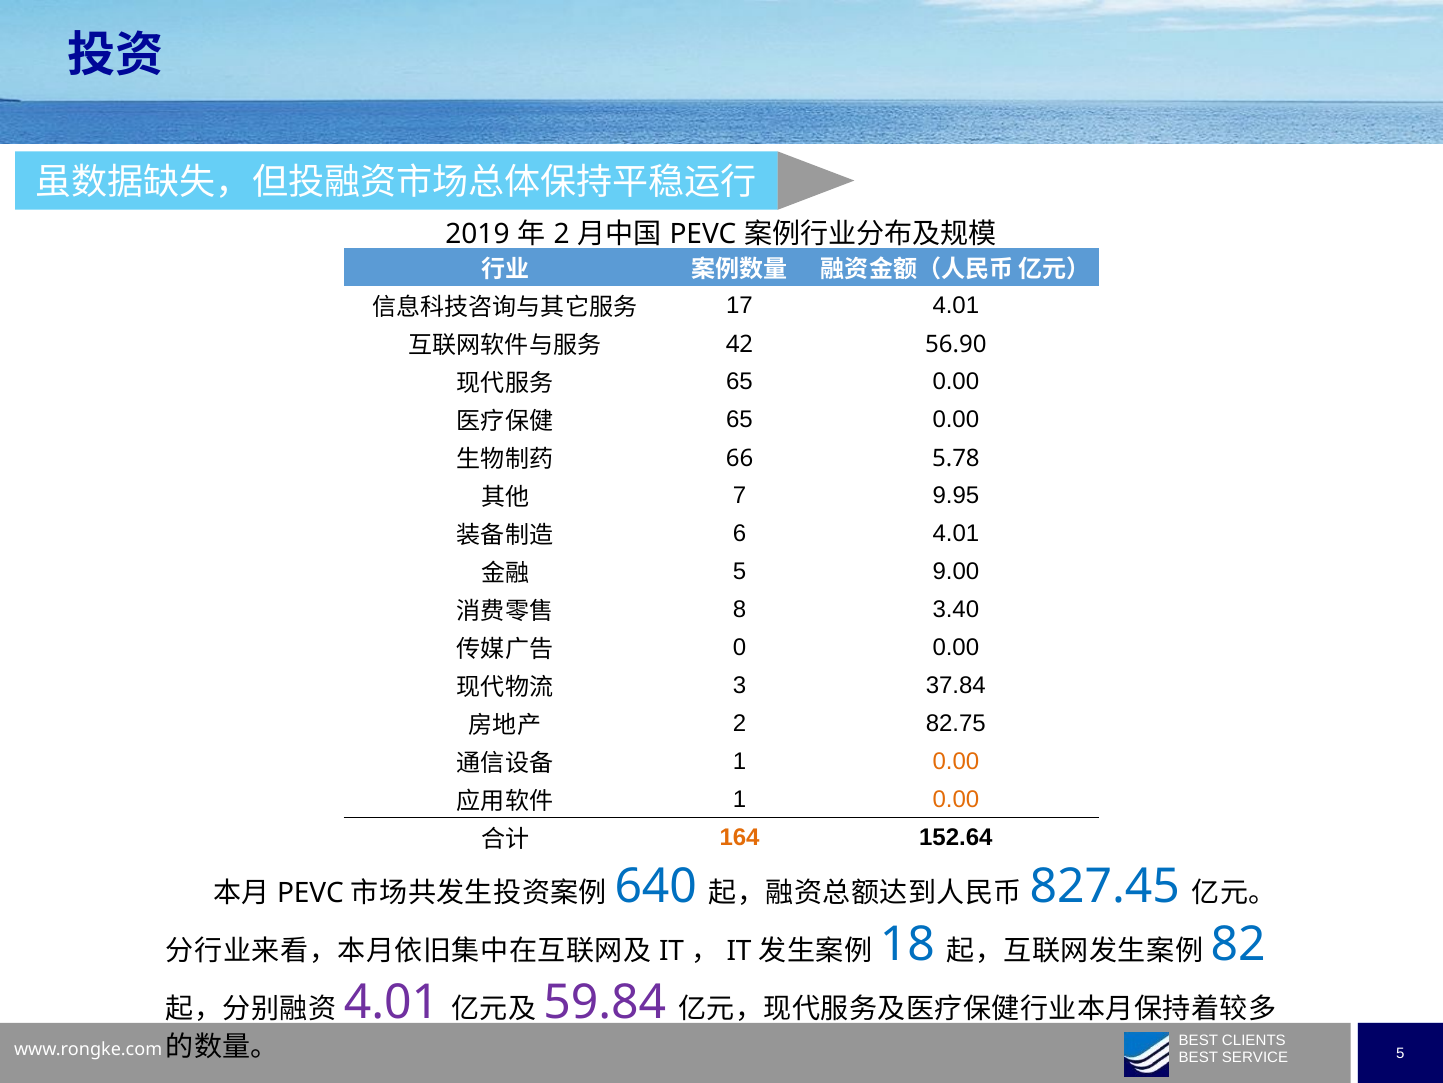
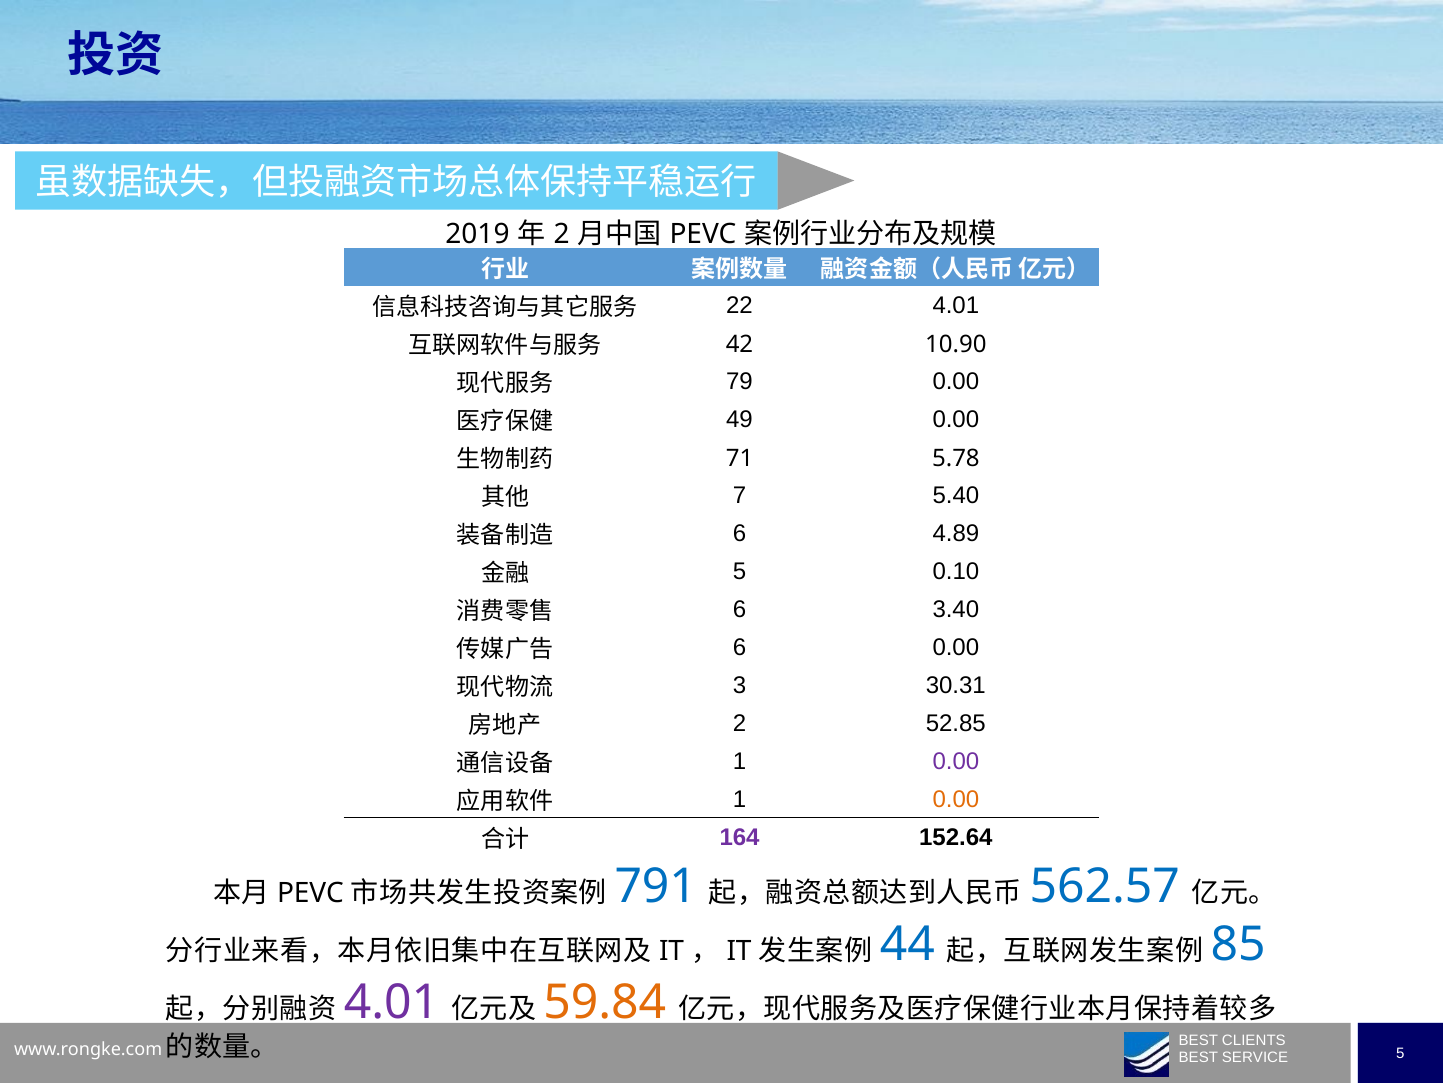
17: 17 -> 22
56.90: 56.90 -> 10.90
65 at (739, 382): 65 -> 79
65 at (739, 420): 65 -> 49
66: 66 -> 71
9.95: 9.95 -> 5.40
6 4.01: 4.01 -> 4.89
9.00: 9.00 -> 0.10
8 at (740, 609): 8 -> 6
0 at (740, 647): 0 -> 6
37.84: 37.84 -> 30.31
82.75: 82.75 -> 52.85
0.00 at (956, 761) colour: orange -> purple
164 colour: orange -> purple
640: 640 -> 791
827.45: 827.45 -> 562.57
18: 18 -> 44
82: 82 -> 85
59.84 colour: purple -> orange
